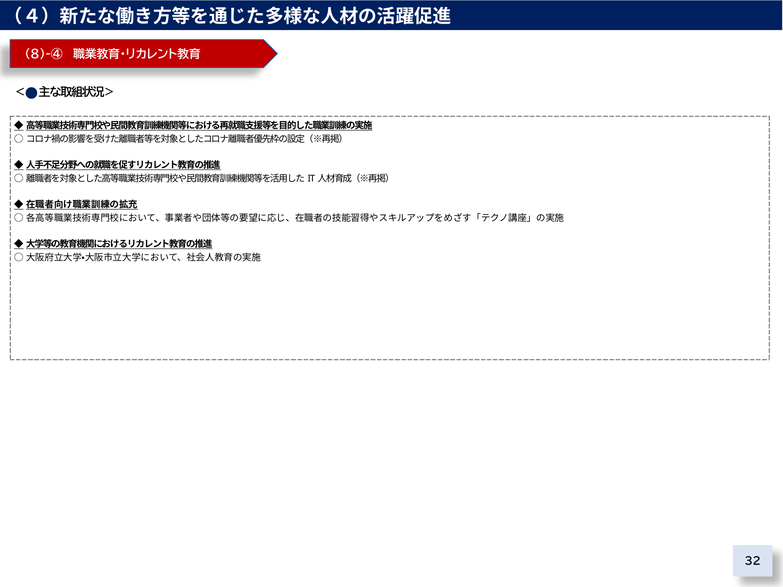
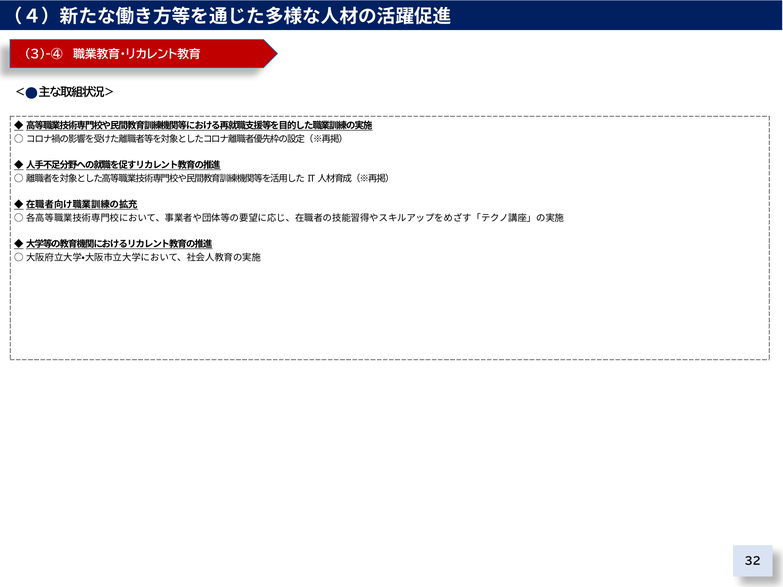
8)-④: 8)-④ -> 3)-④
